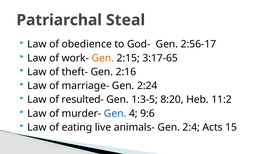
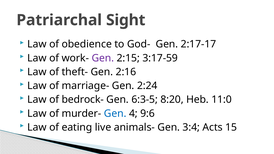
Steal: Steal -> Sight
2:56-17: 2:56-17 -> 2:17-17
Gen at (103, 58) colour: orange -> purple
3:17-65: 3:17-65 -> 3:17-59
resulted-: resulted- -> bedrock-
1:3-5: 1:3-5 -> 6:3-5
11:2: 11:2 -> 11:0
2:4: 2:4 -> 3:4
